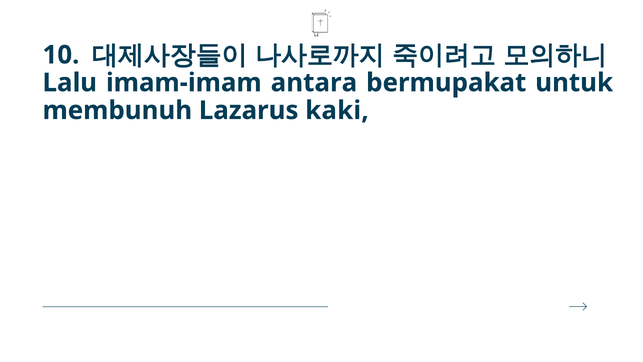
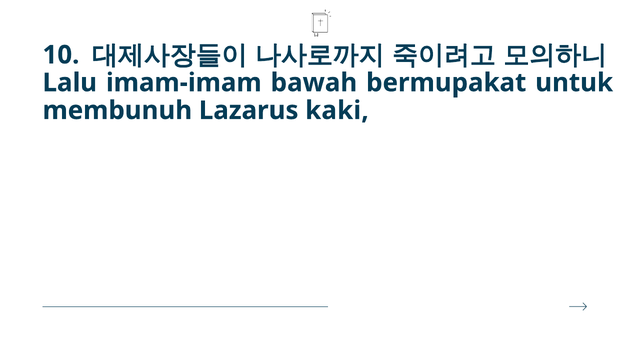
antara: antara -> bawah
